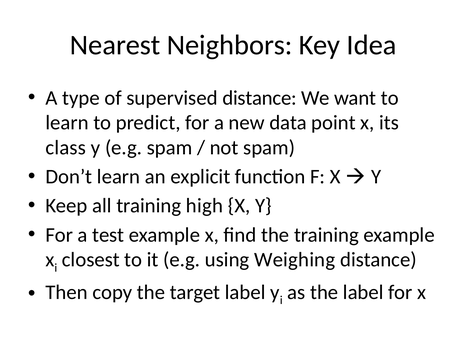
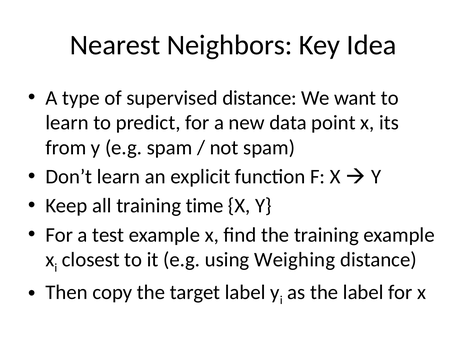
class: class -> from
high: high -> time
